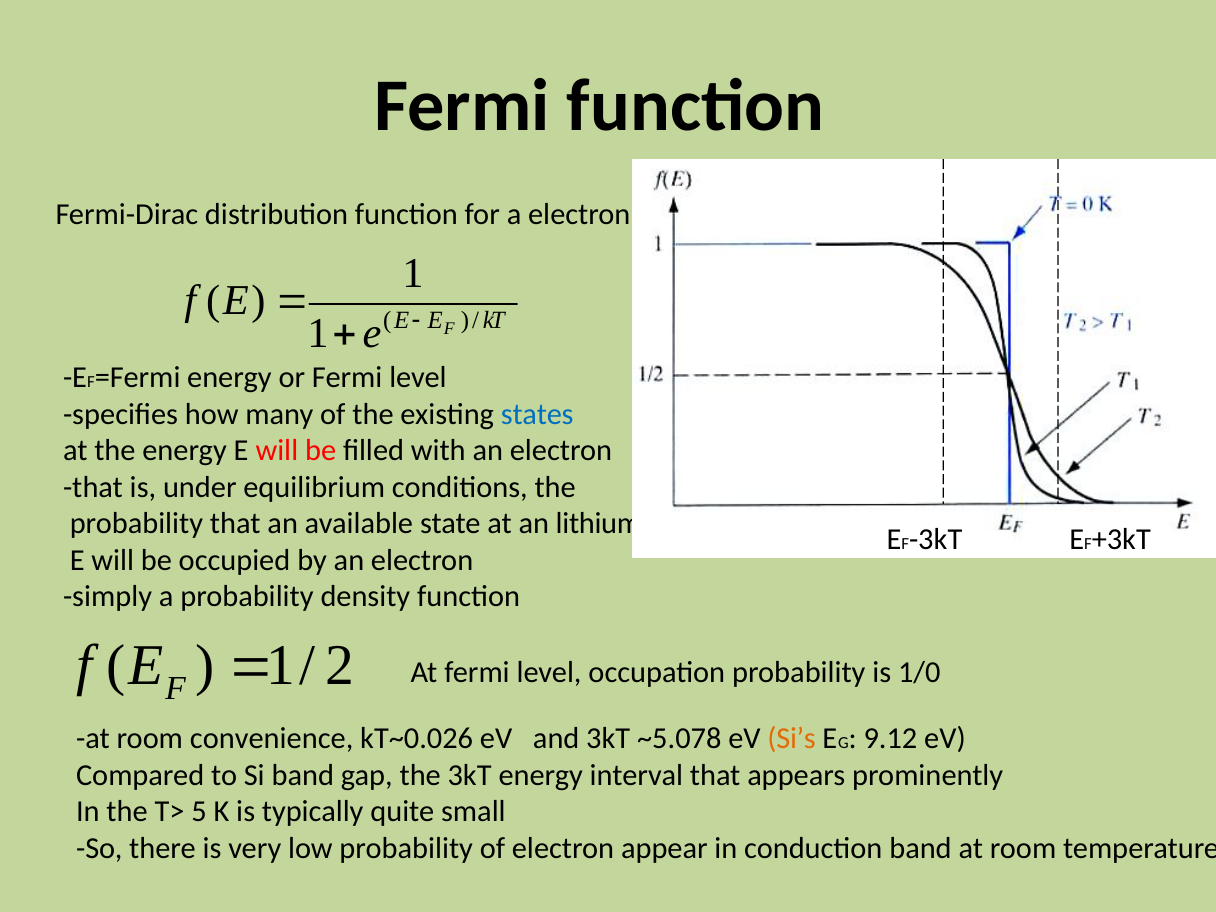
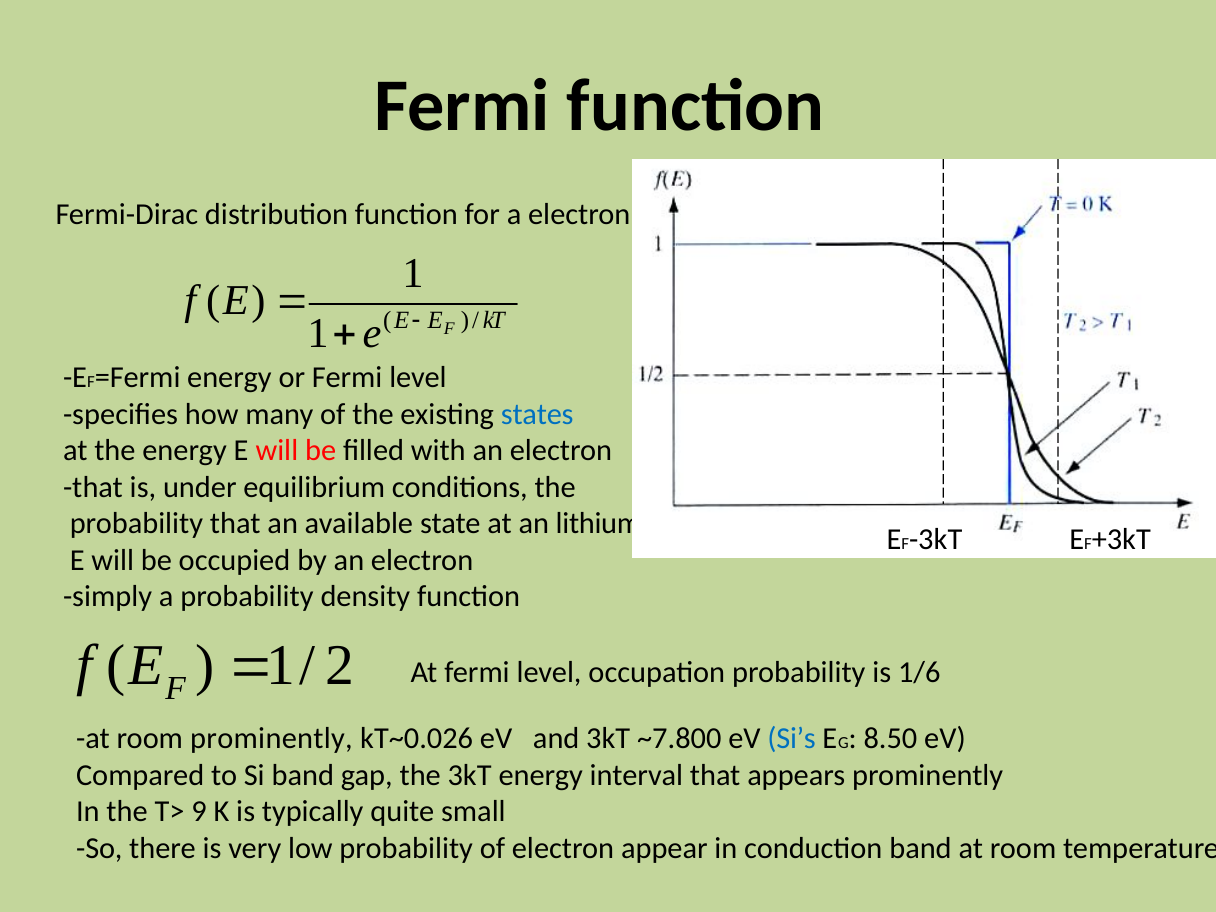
1/0: 1/0 -> 1/6
room convenience: convenience -> prominently
~5.078: ~5.078 -> ~7.800
Si’s colour: orange -> blue
9.12: 9.12 -> 8.50
5: 5 -> 9
